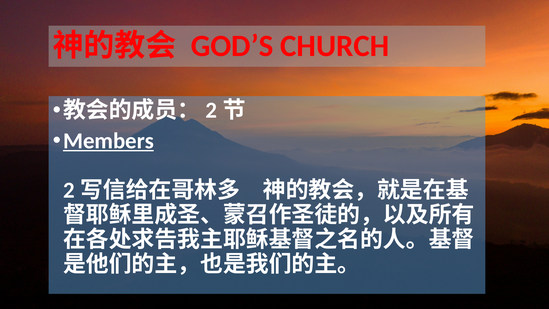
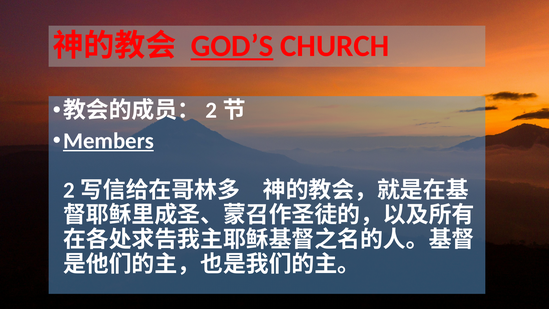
GOD’S underline: none -> present
